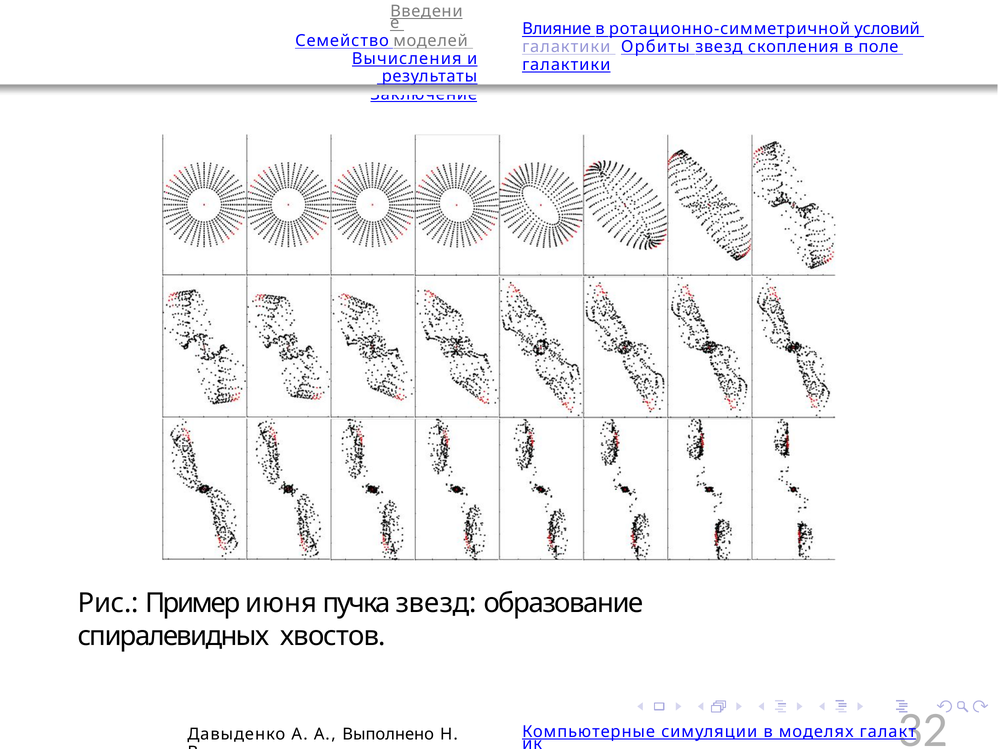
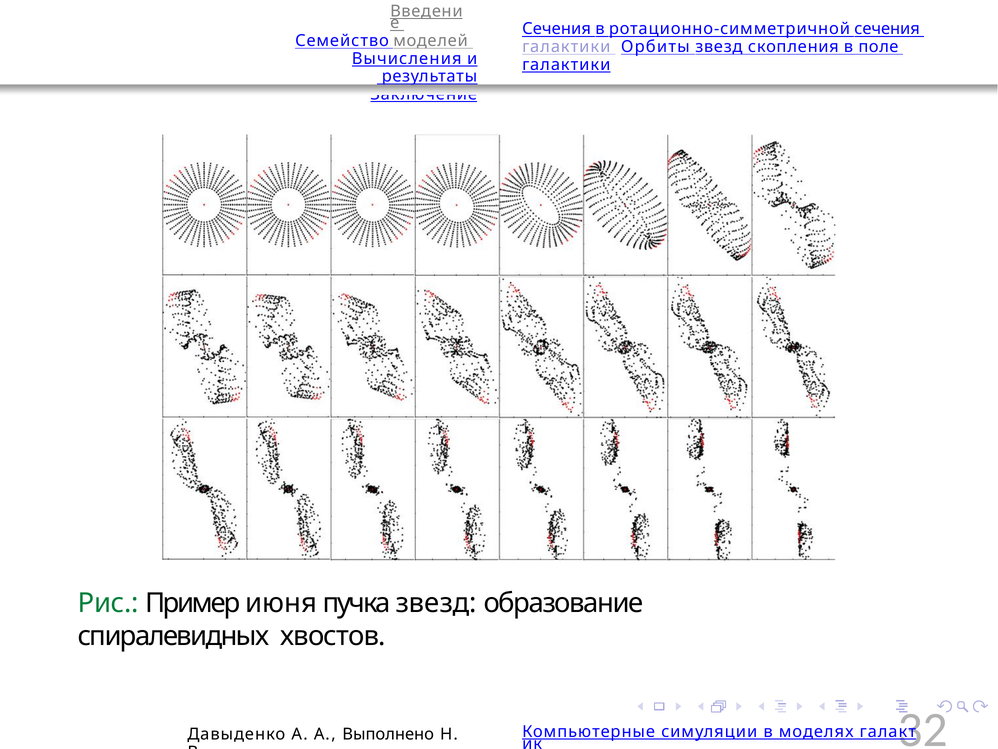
Влияние at (557, 29): Влияние -> Сечения
ротационно-симметричной условий: условий -> сечения
Рис colour: black -> green
